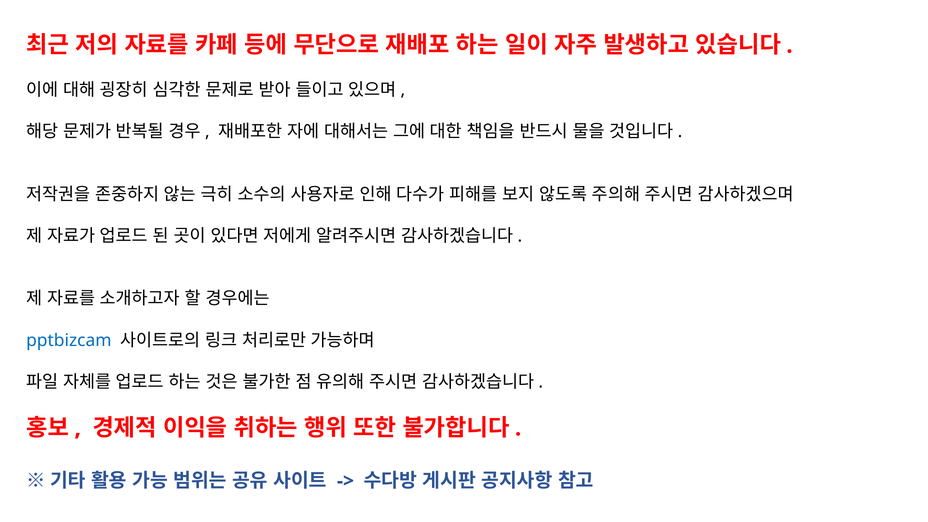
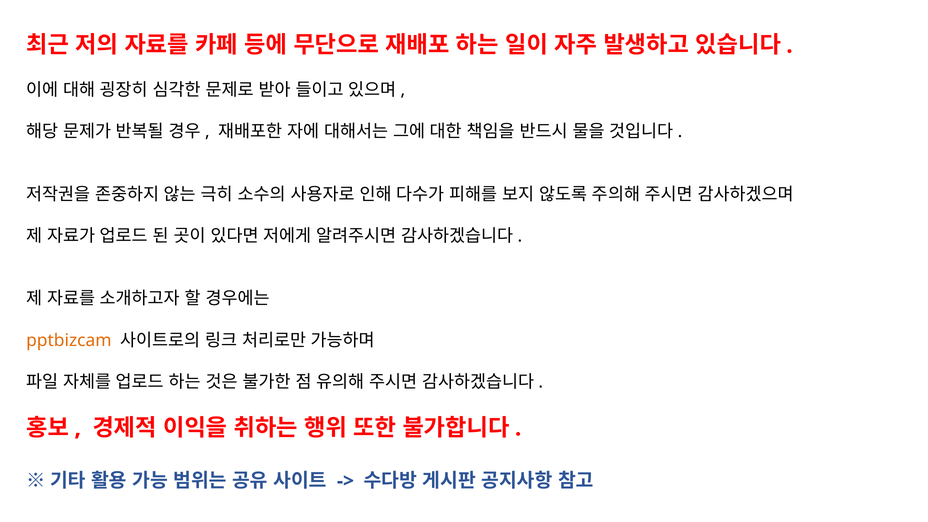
pptbizcam colour: blue -> orange
